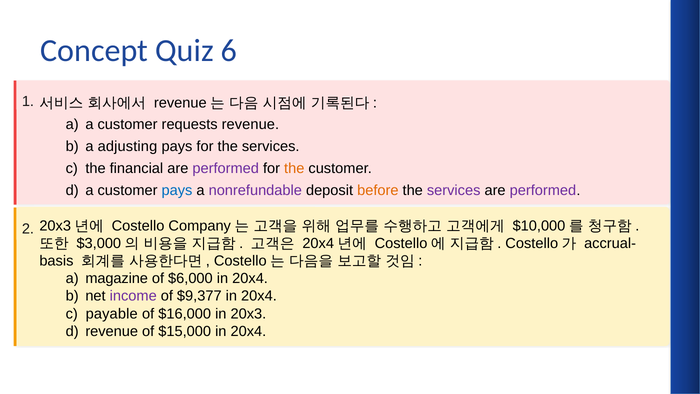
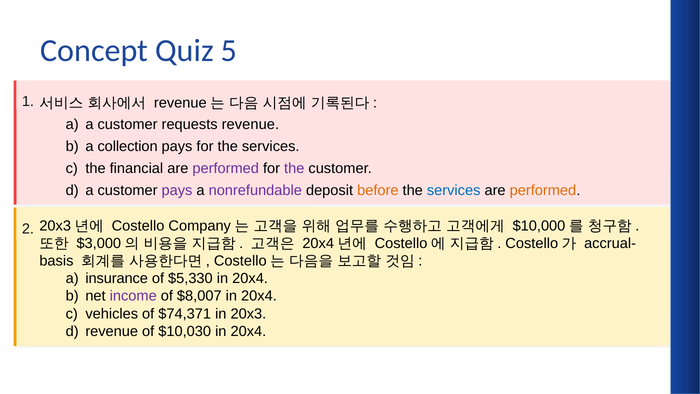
6: 6 -> 5
adjusting: adjusting -> collection
the at (294, 168) colour: orange -> purple
pays at (177, 190) colour: blue -> purple
services at (454, 190) colour: purple -> blue
performed at (543, 190) colour: purple -> orange
magazine: magazine -> insurance
$6,000: $6,000 -> $5,330
$9,377: $9,377 -> $8,007
payable: payable -> vehicles
$16,000: $16,000 -> $74,371
$15,000: $15,000 -> $10,030
